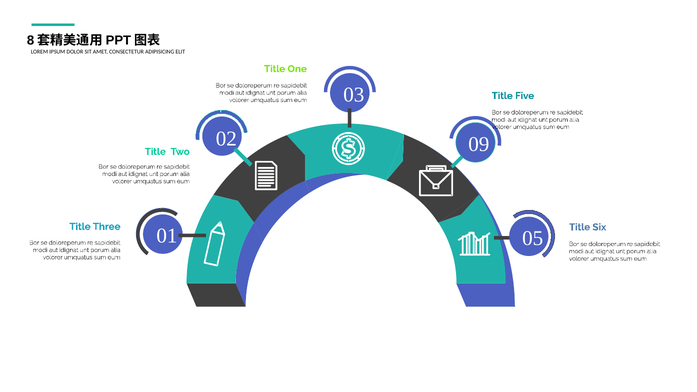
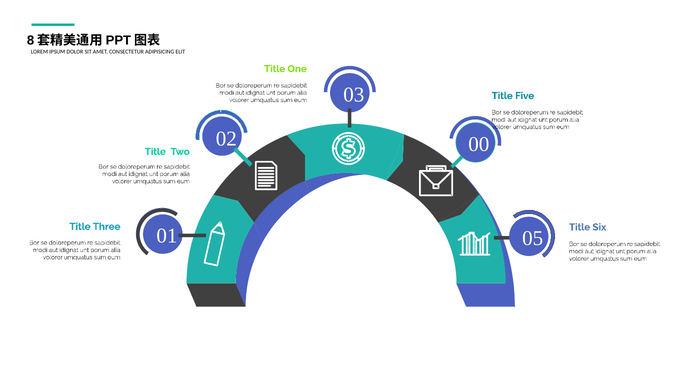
09: 09 -> 00
